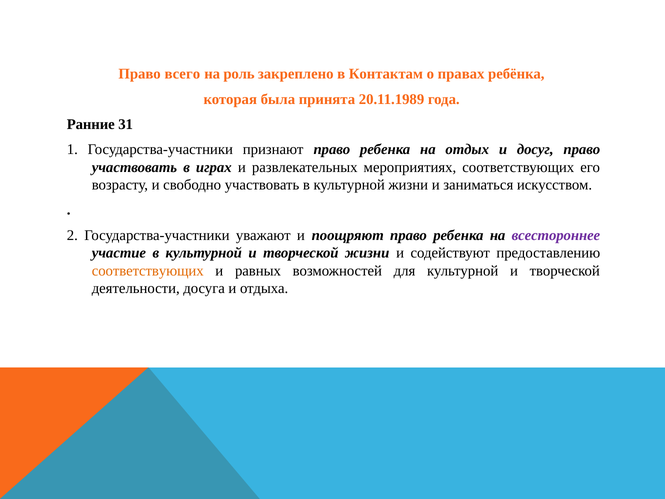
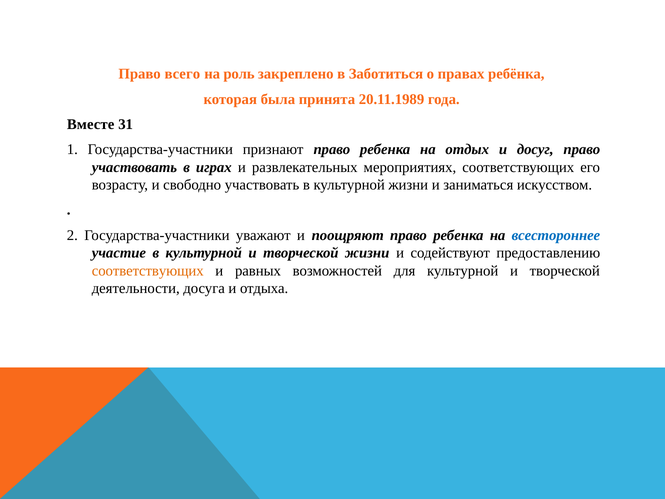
Контактам: Контактам -> Заботиться
Ранние: Ранние -> Вместе
всестороннее colour: purple -> blue
